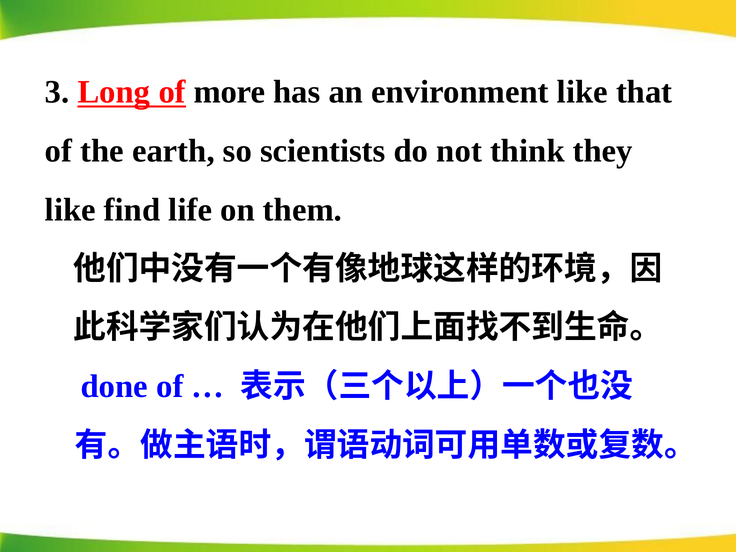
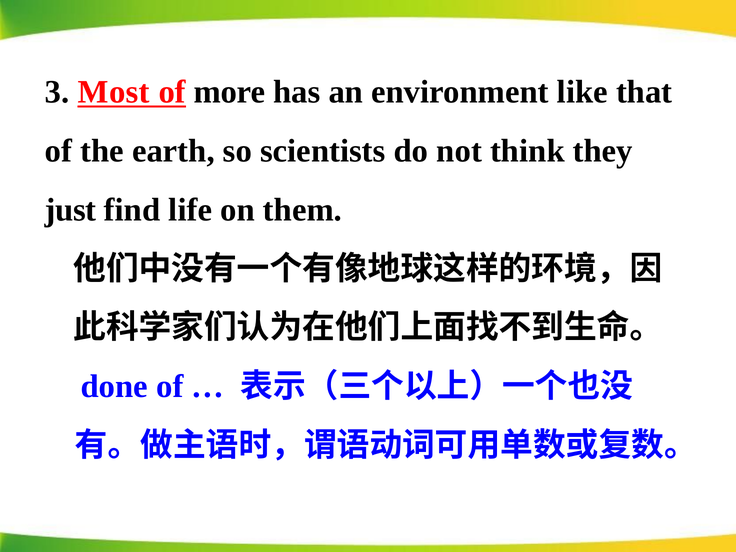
Long: Long -> Most
like at (70, 210): like -> just
